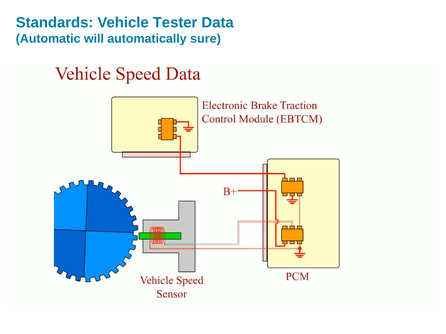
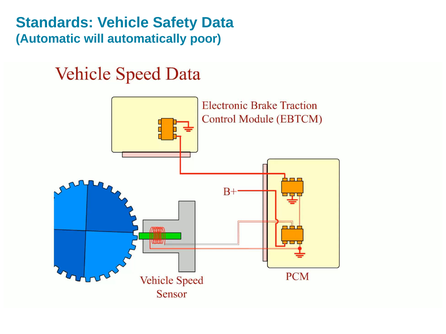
Tester: Tester -> Safety
sure: sure -> poor
